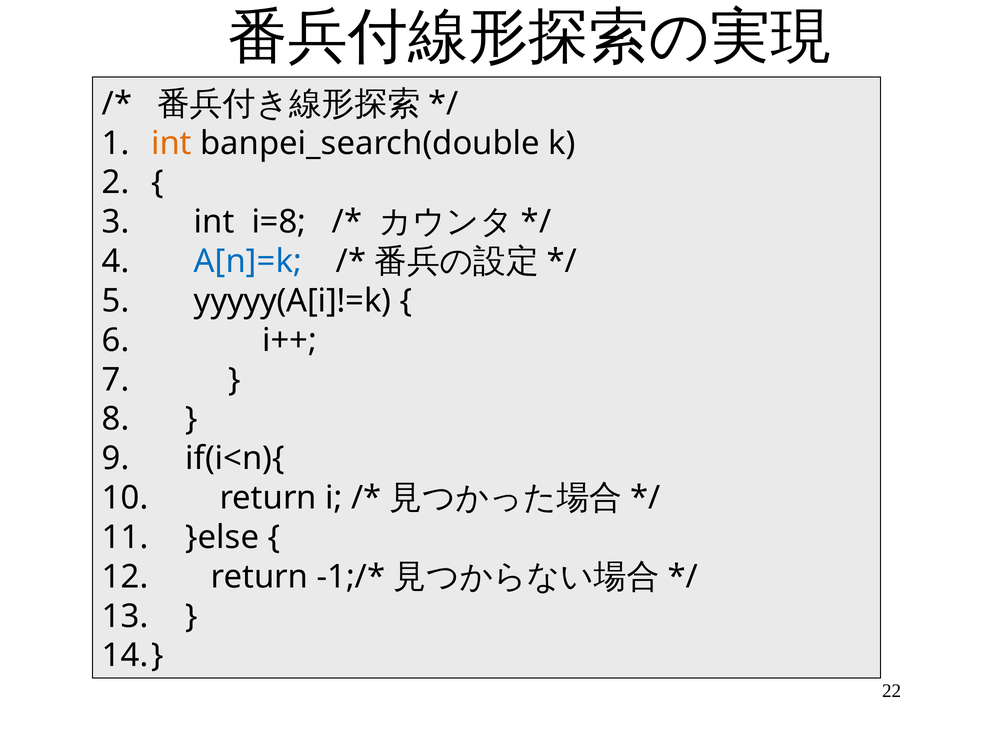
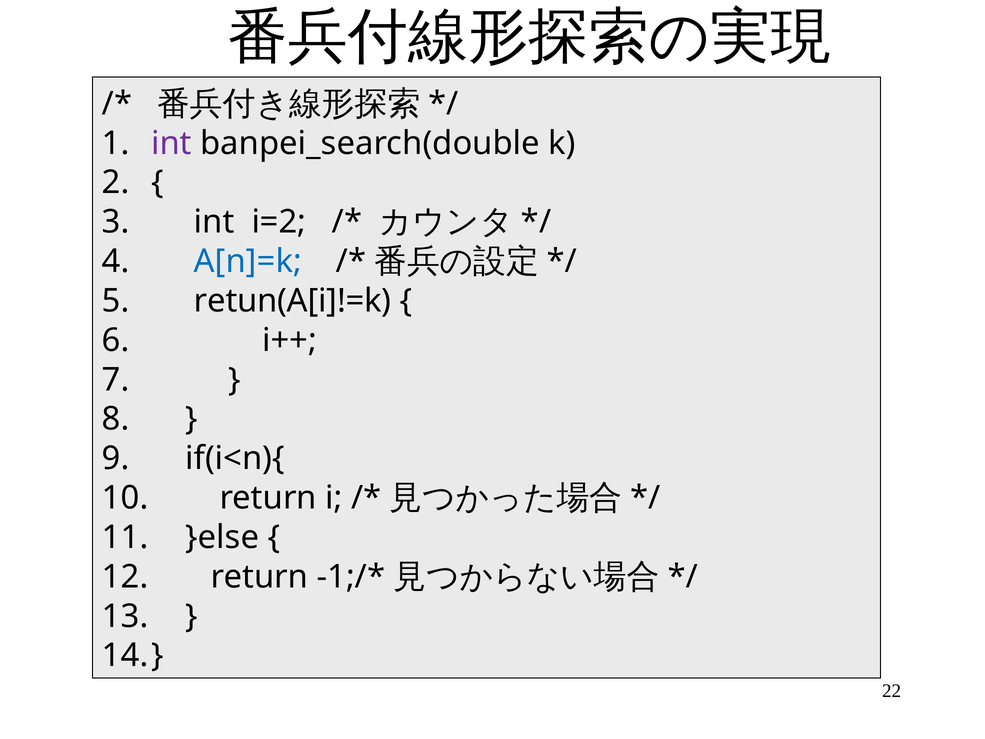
int at (172, 143) colour: orange -> purple
i=8: i=8 -> i=2
yyyyy(A[i]!=k: yyyyy(A[i]!=k -> retun(A[i]!=k
